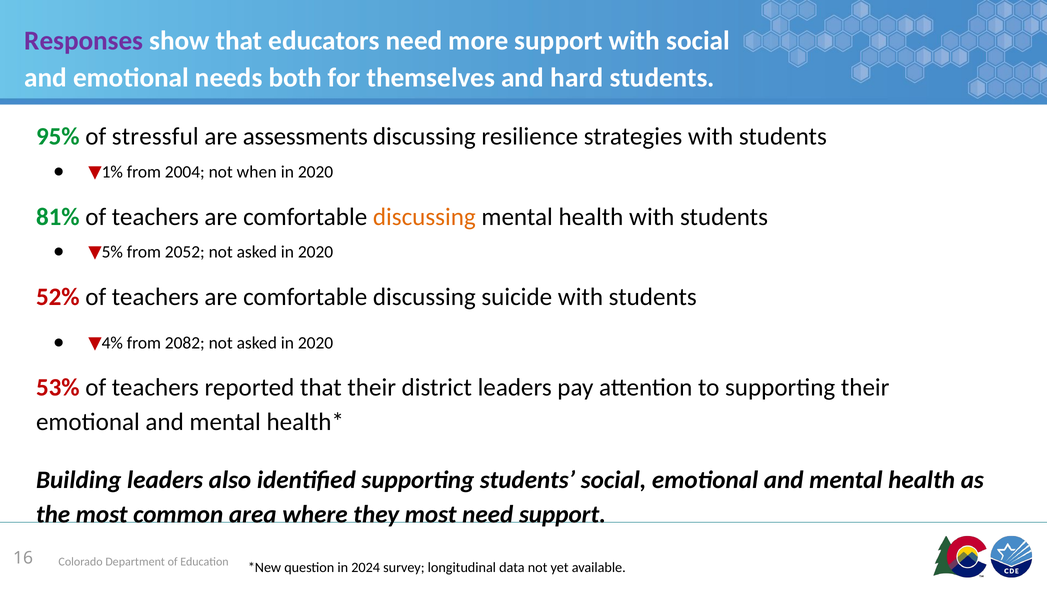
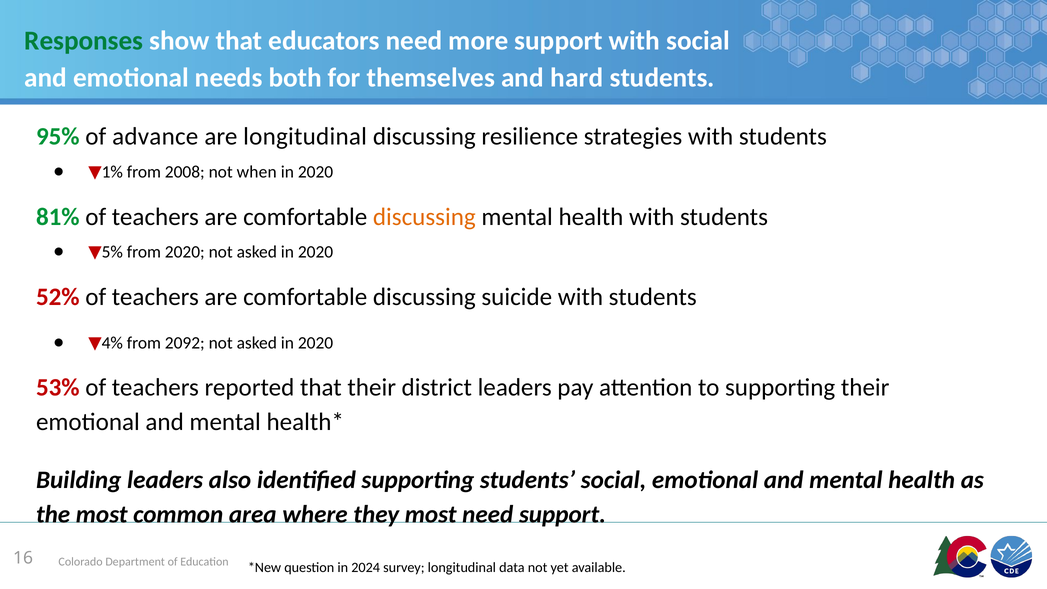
Responses colour: purple -> green
stressful: stressful -> advance
are assessments: assessments -> longitudinal
2004: 2004 -> 2008
from 2052: 2052 -> 2020
2082: 2082 -> 2092
